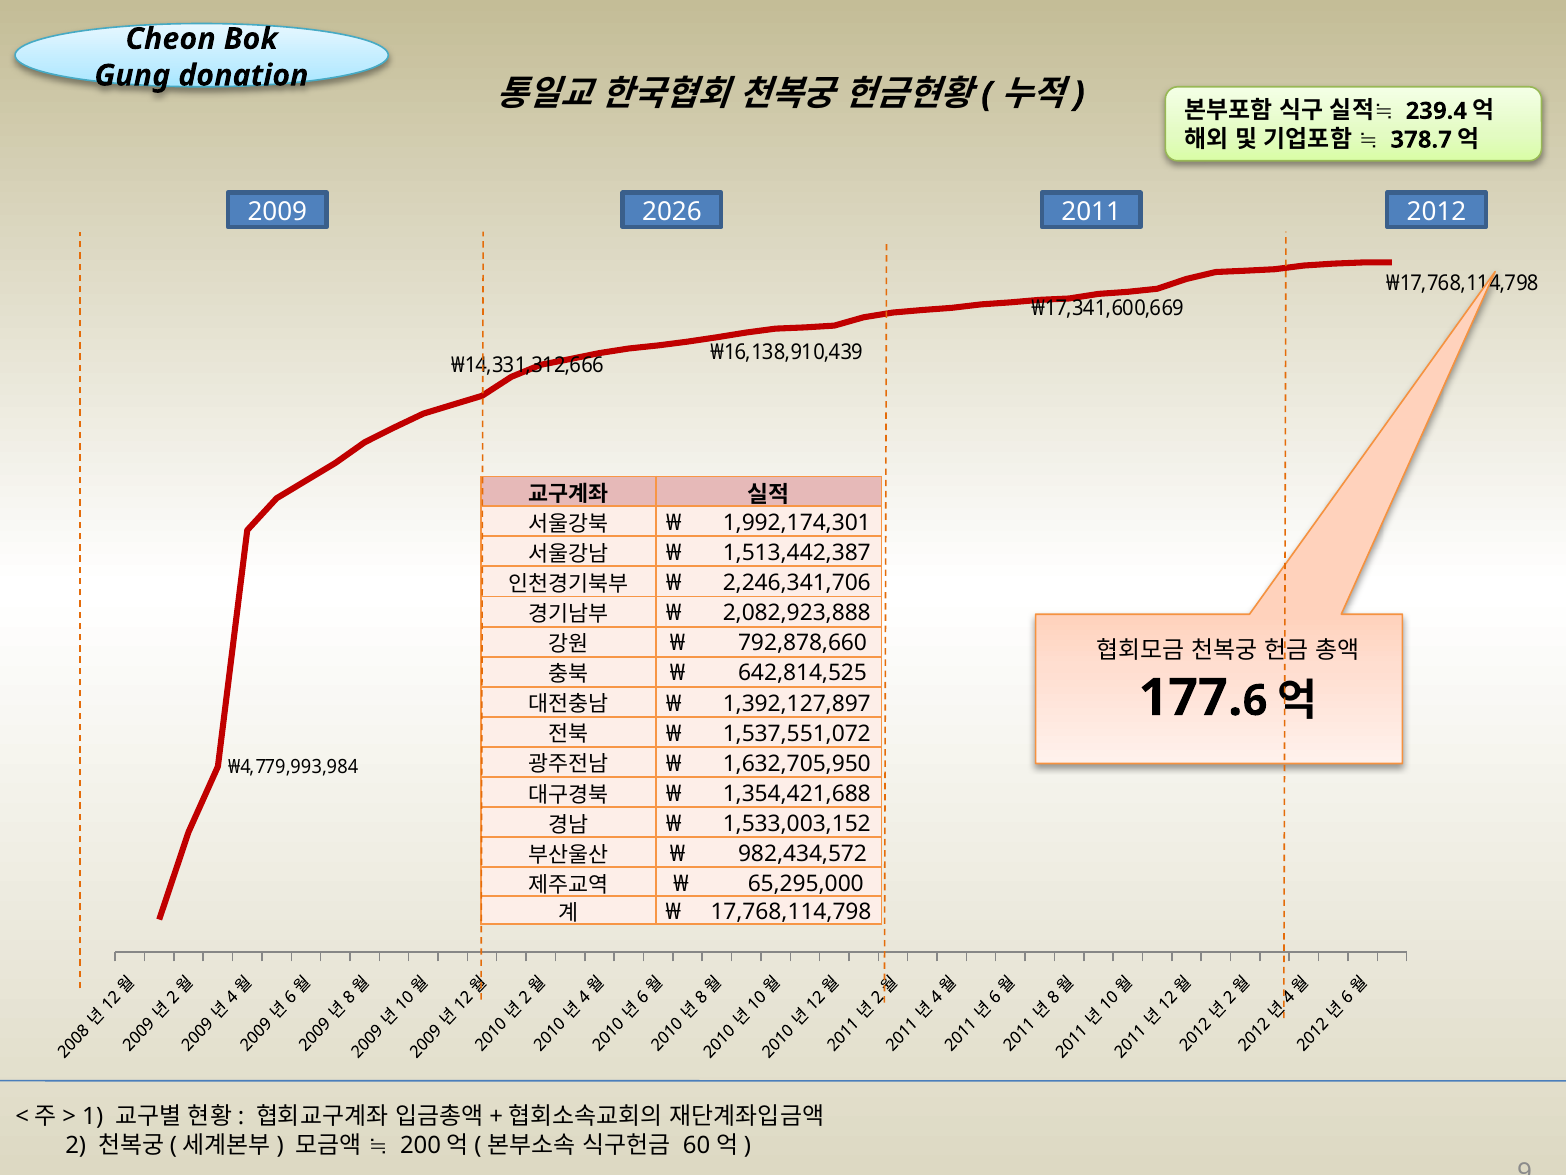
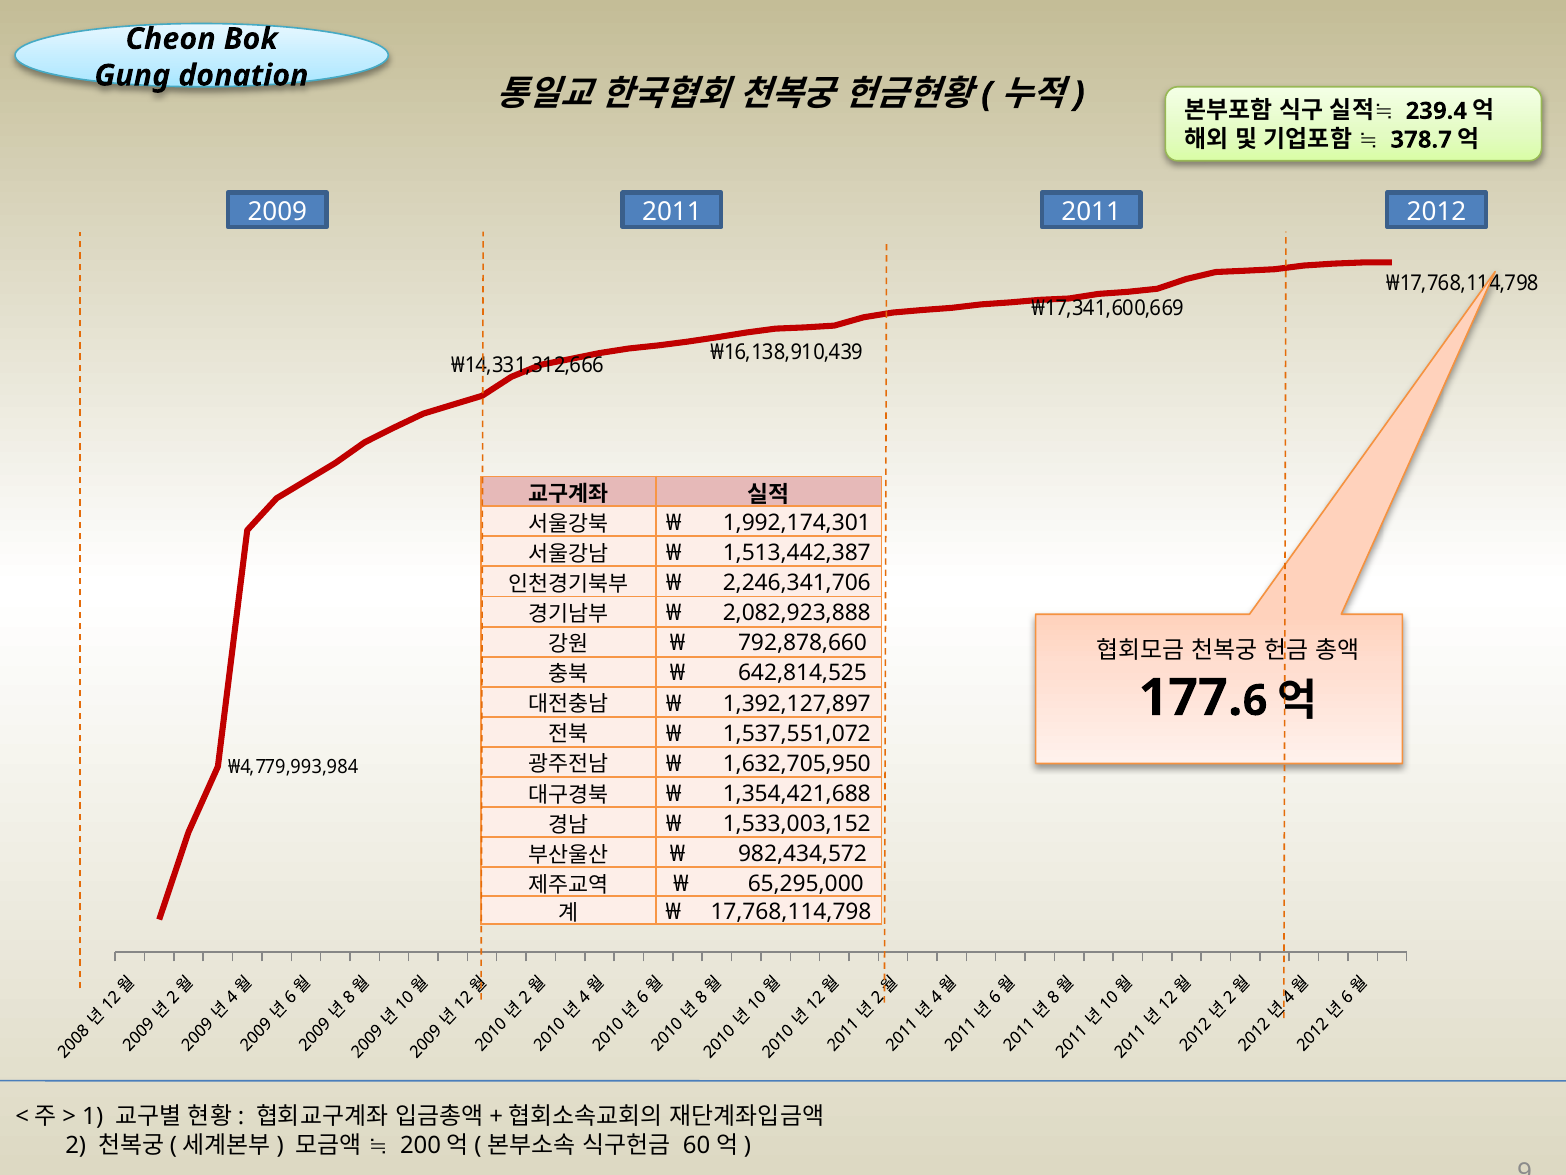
2009 2026: 2026 -> 2011
